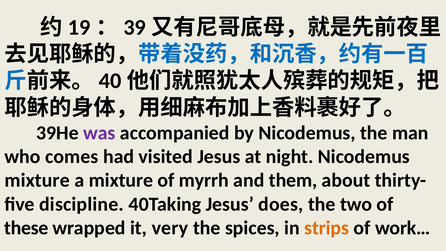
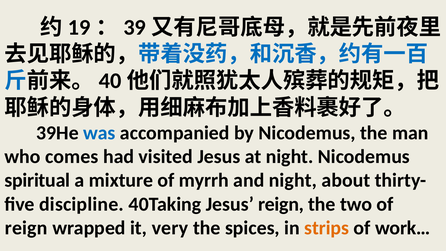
was colour: purple -> blue
mixture at (37, 180): mixture -> spiritual
and them: them -> night
Jesus does: does -> reign
these at (26, 228): these -> reign
